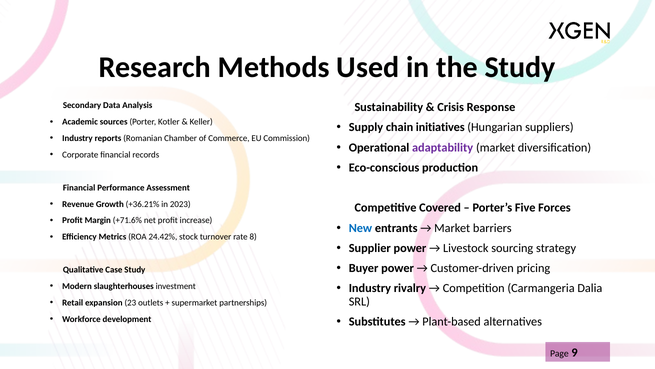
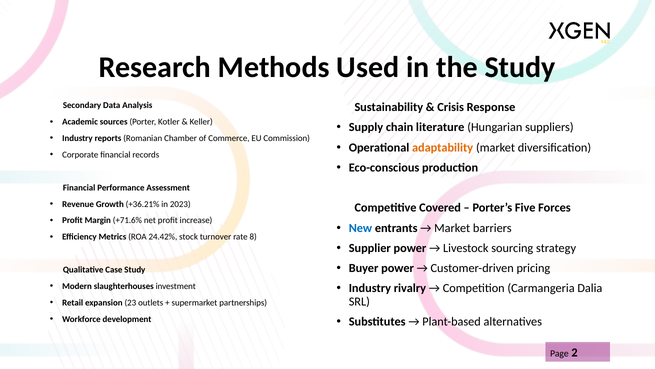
initiatives: initiatives -> literature
adaptability colour: purple -> orange
9: 9 -> 2
